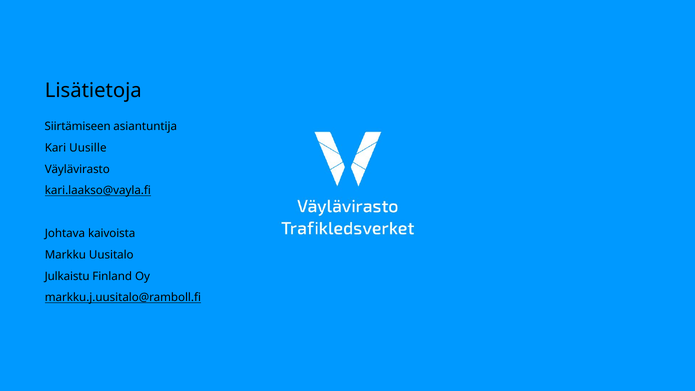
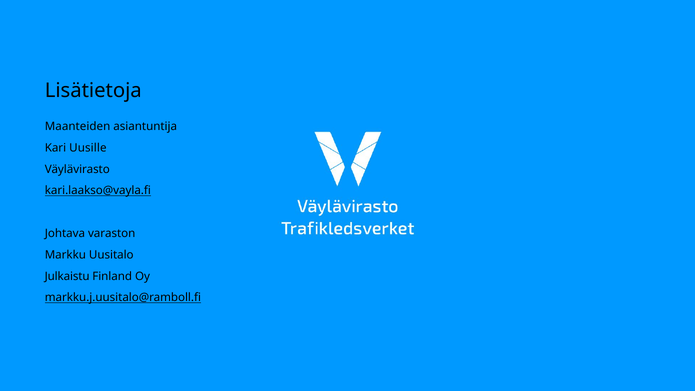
Siirtämiseen: Siirtämiseen -> Maanteiden
kaivoista: kaivoista -> varaston
